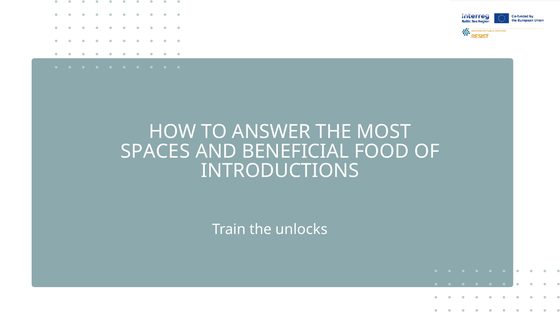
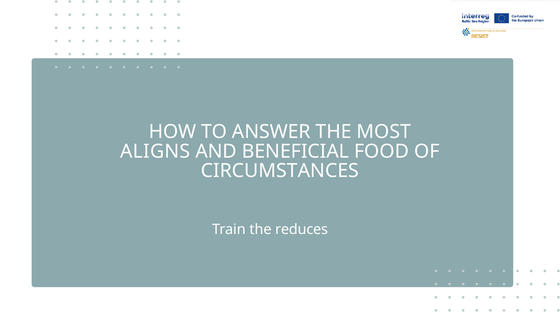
SPACES: SPACES -> ALIGNS
INTRODUCTIONS: INTRODUCTIONS -> CIRCUMSTANCES
unlocks: unlocks -> reduces
